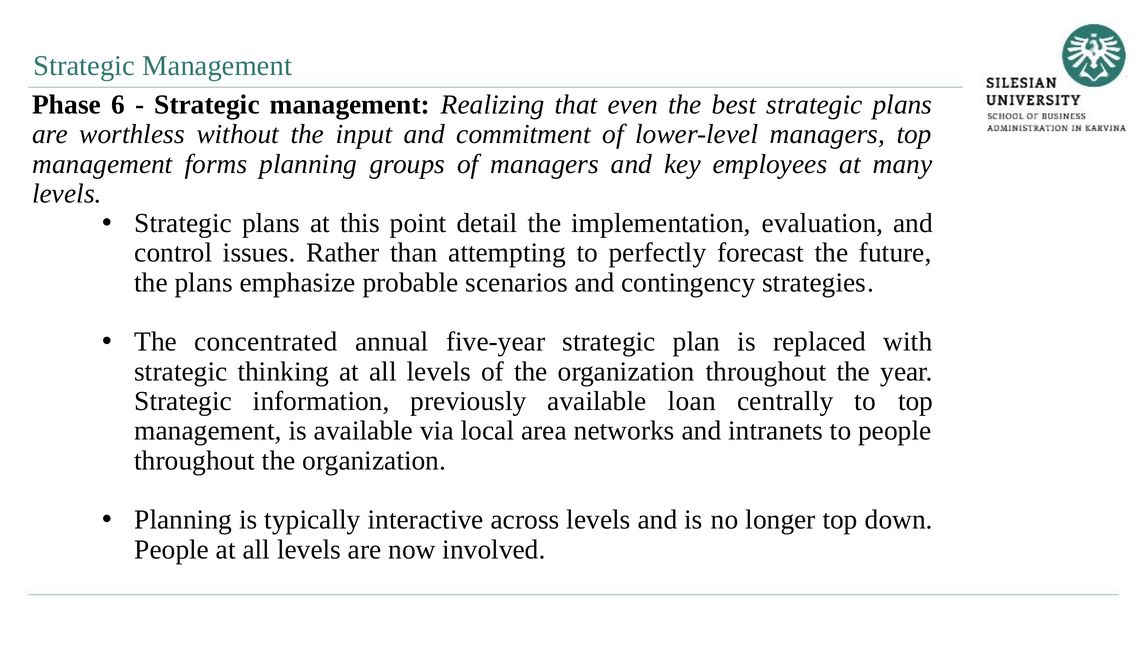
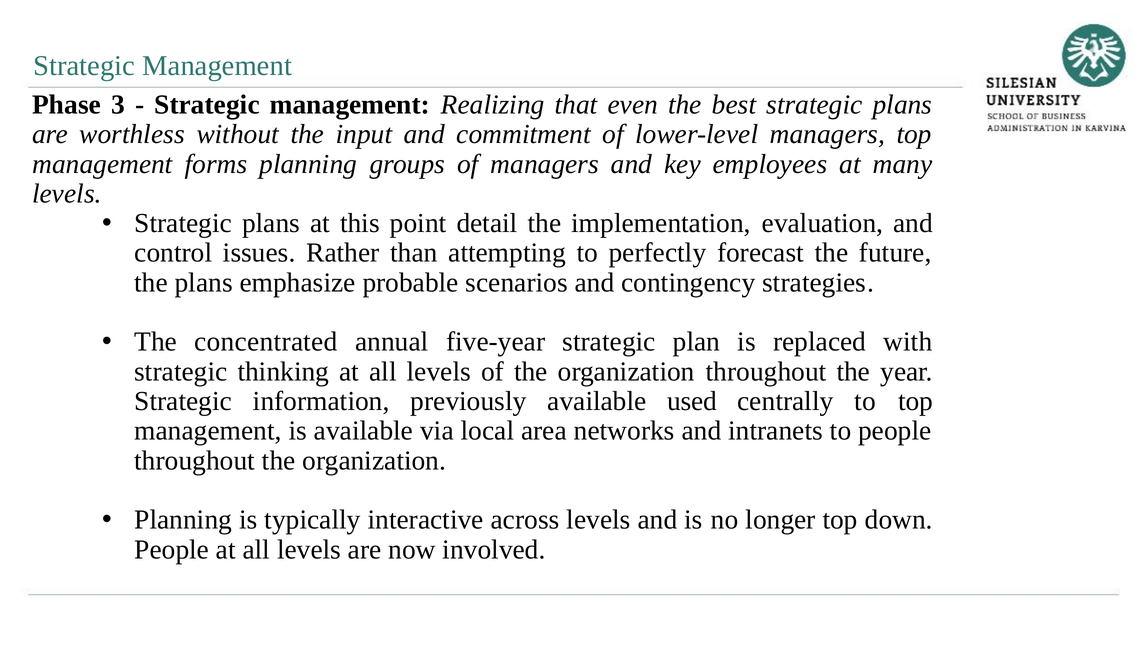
6: 6 -> 3
loan: loan -> used
